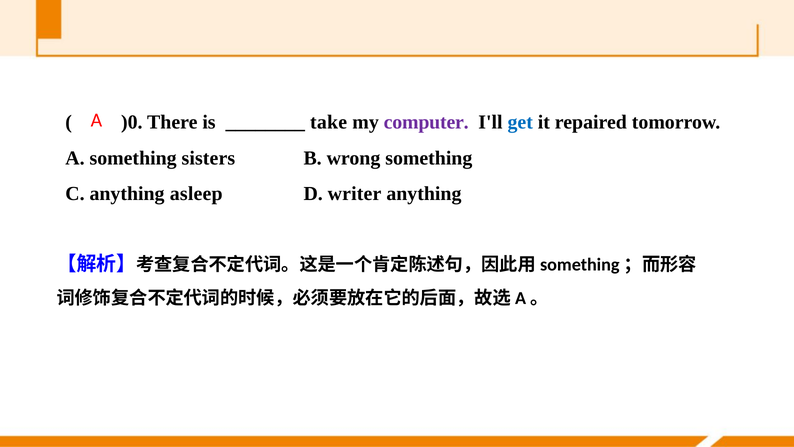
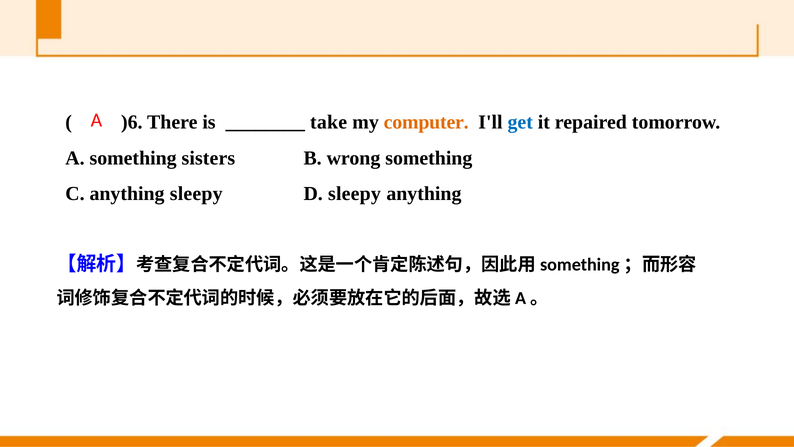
)0: )0 -> )6
computer colour: purple -> orange
anything asleep: asleep -> sleepy
D writer: writer -> sleepy
